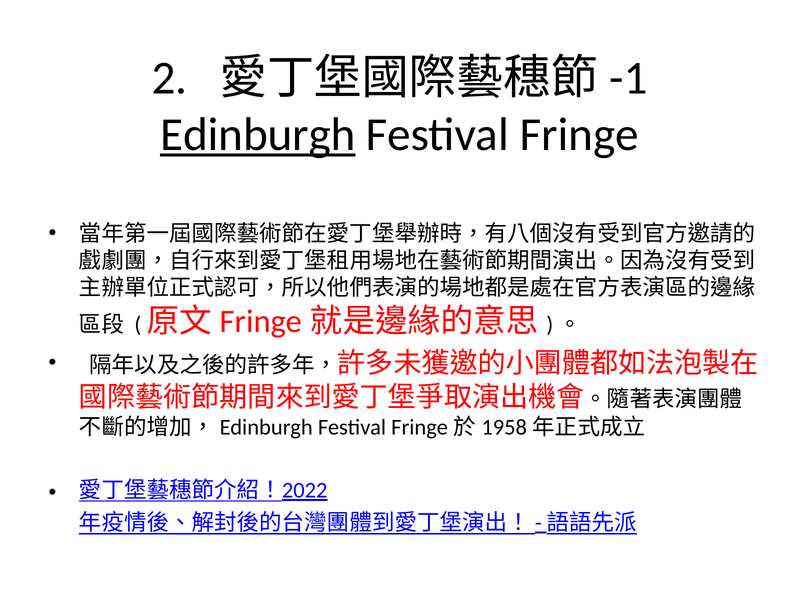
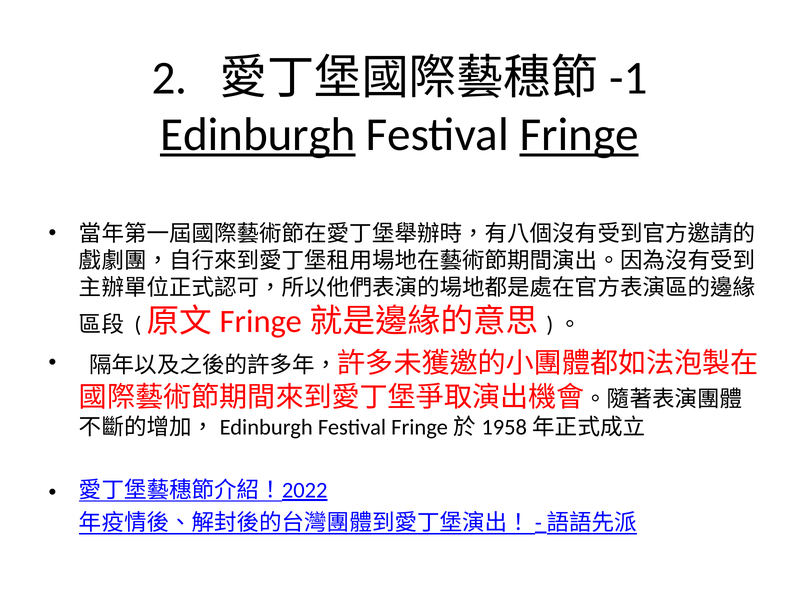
Fringe underline: none -> present
